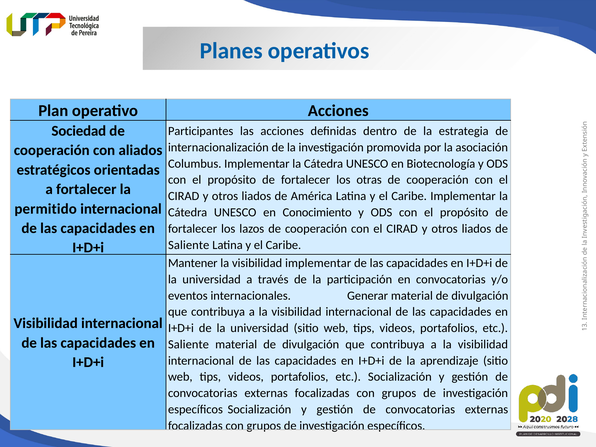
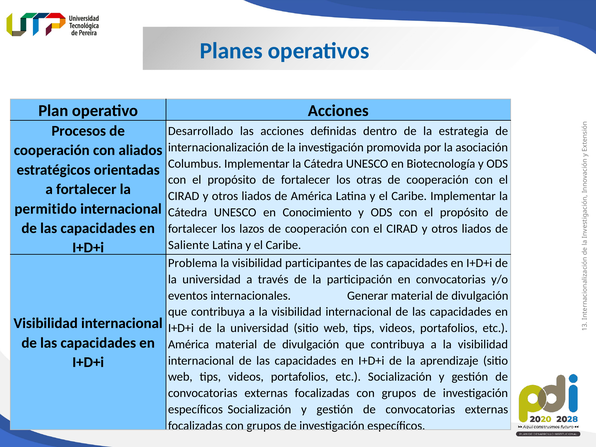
Sociedad: Sociedad -> Procesos
Participantes: Participantes -> Desarrollado
Mantener: Mantener -> Problema
visibilidad implementar: implementar -> participantes
Saliente at (188, 344): Saliente -> América
